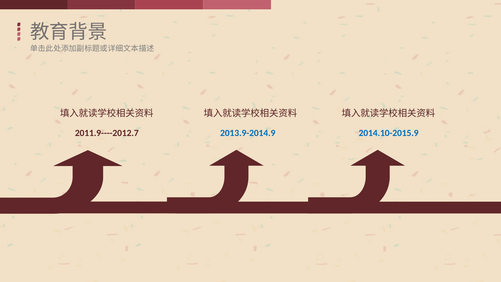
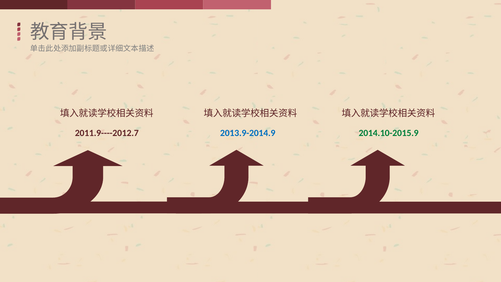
2014.10-2015.9 colour: blue -> green
